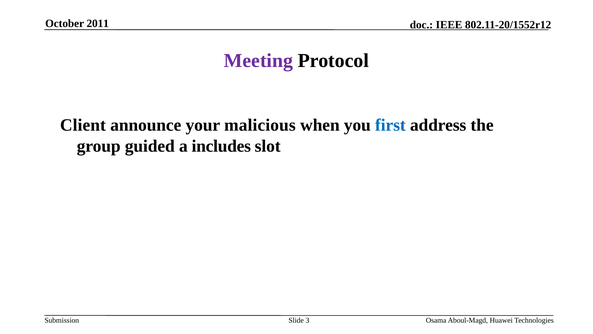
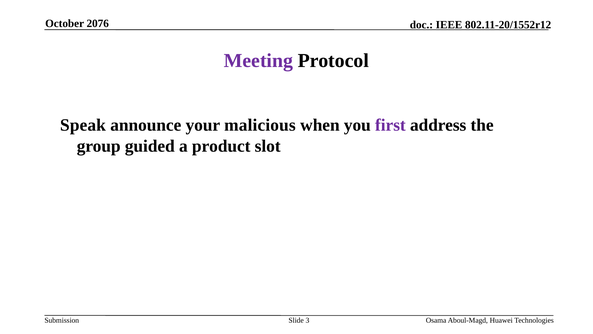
2011: 2011 -> 2076
Client: Client -> Speak
first colour: blue -> purple
includes: includes -> product
